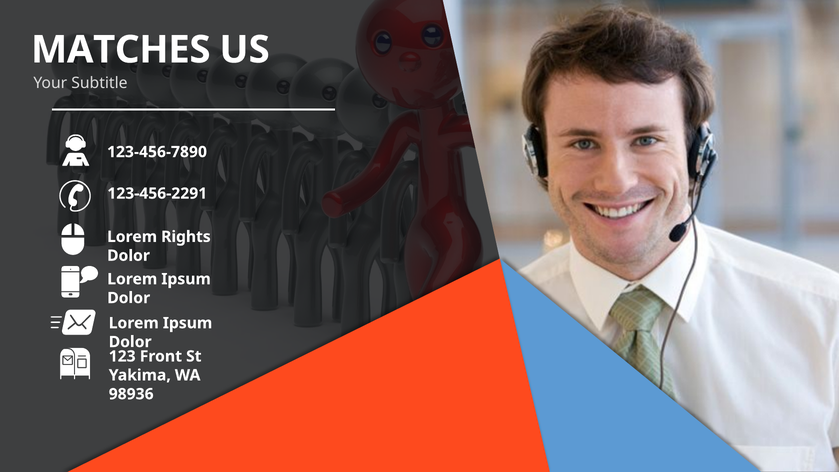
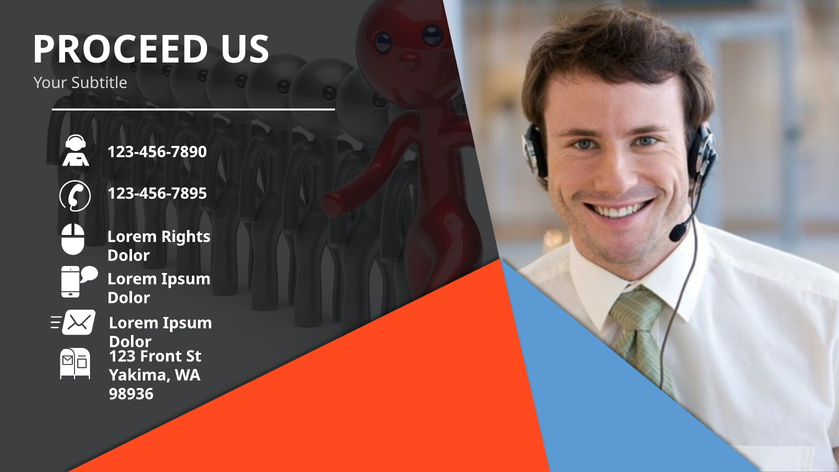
MATCHES: MATCHES -> PROCEED
123-456-2291: 123-456-2291 -> 123-456-7895
